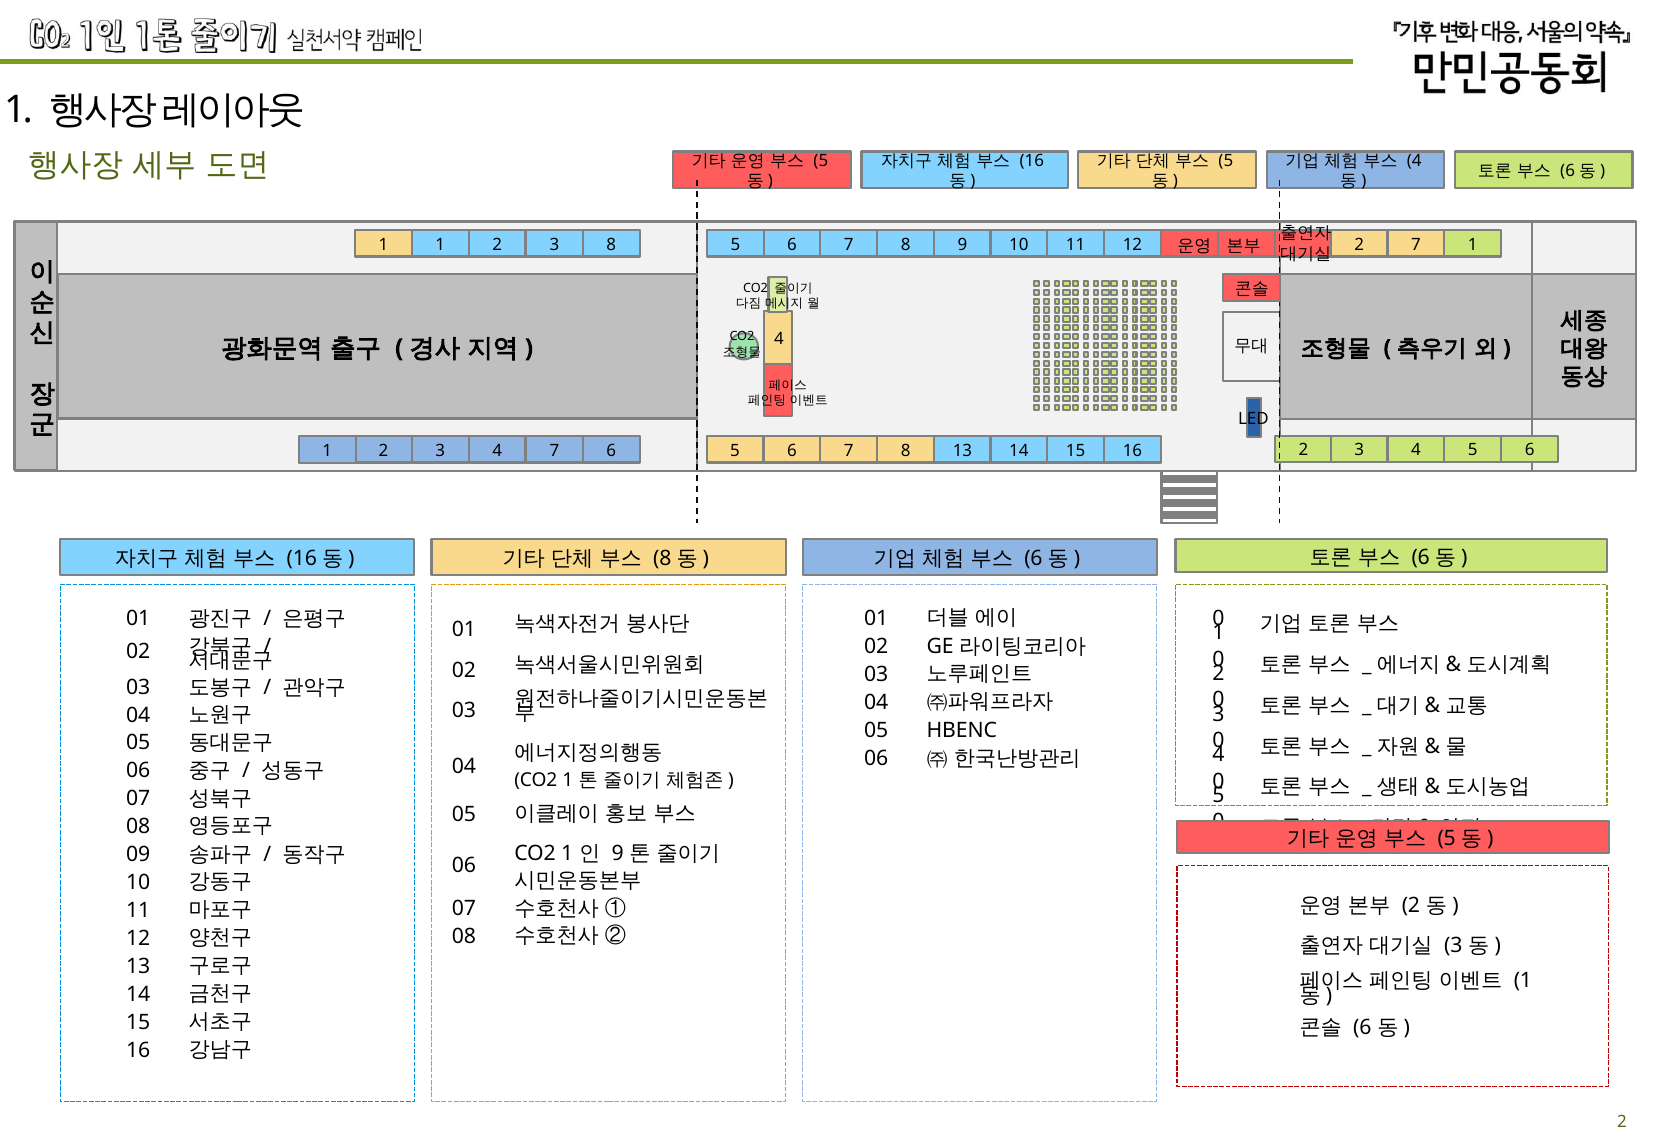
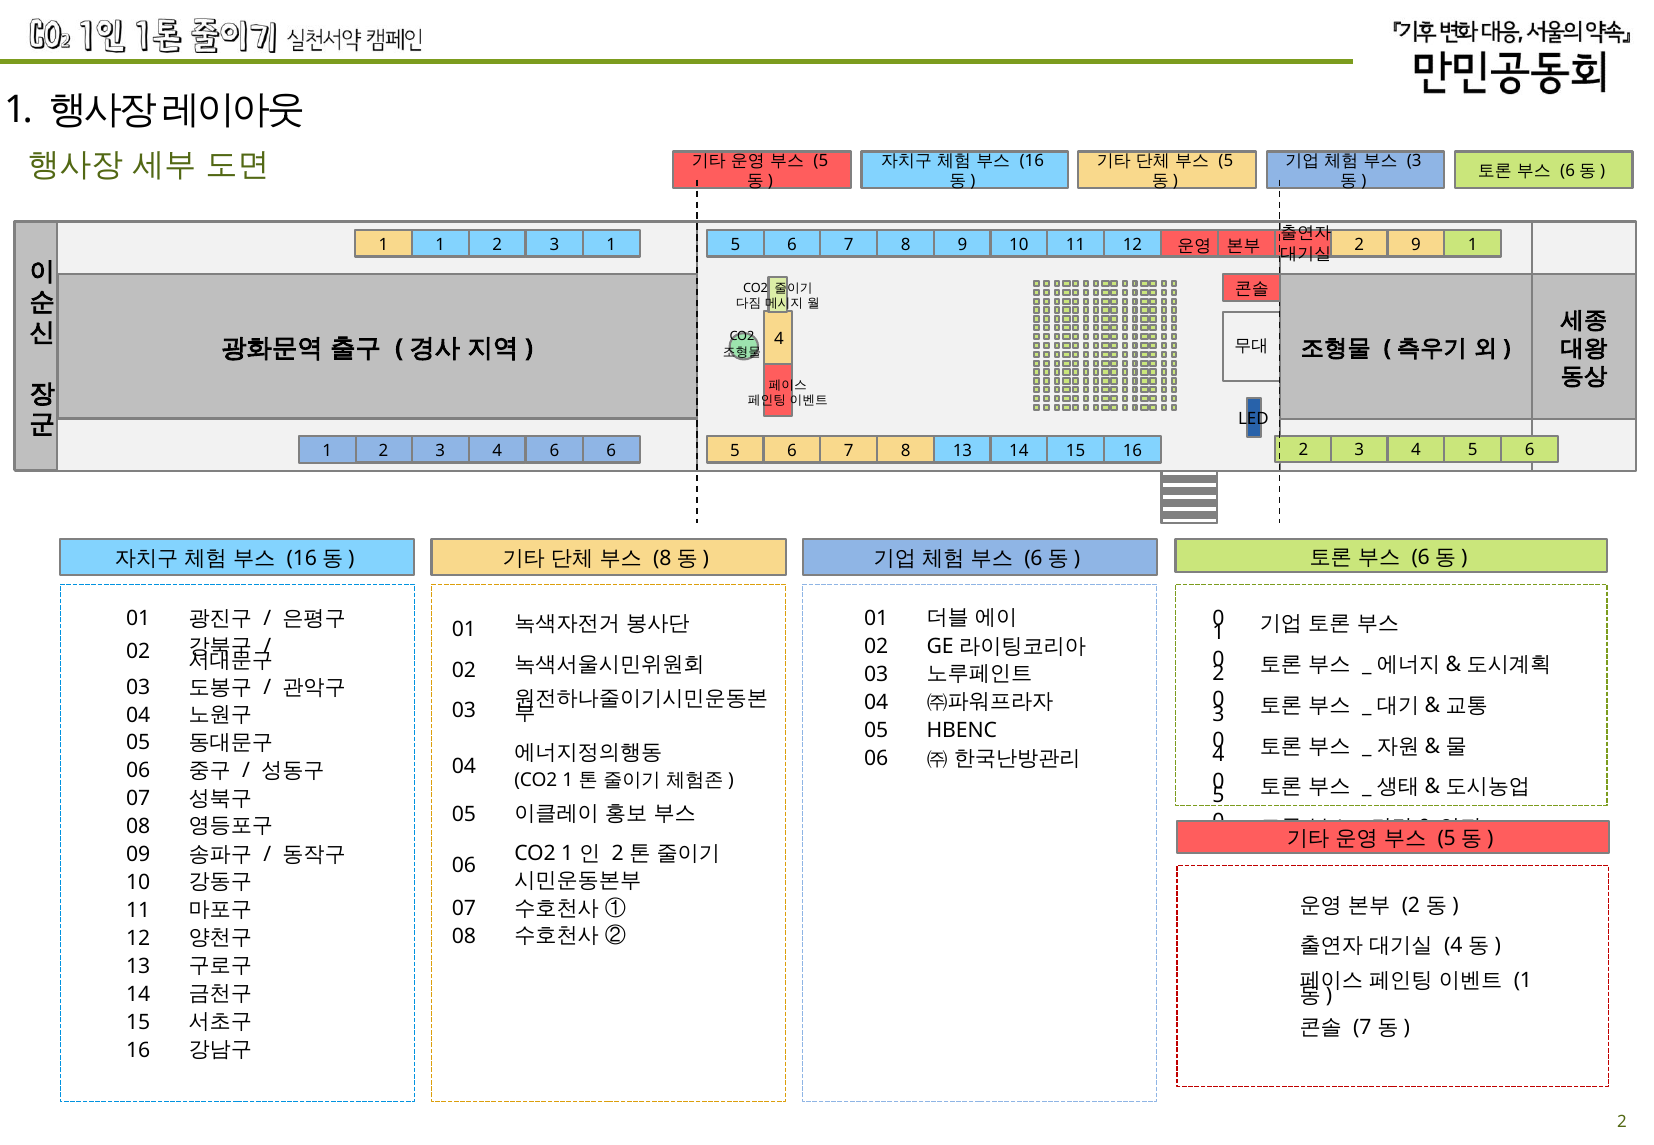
4 at (1414, 161): 4 -> 3
3 8: 8 -> 1
2 7: 7 -> 9
4 7: 7 -> 6
9 at (618, 854): 9 -> 2
3 at (1453, 946): 3 -> 4
6 at (1362, 1027): 6 -> 7
